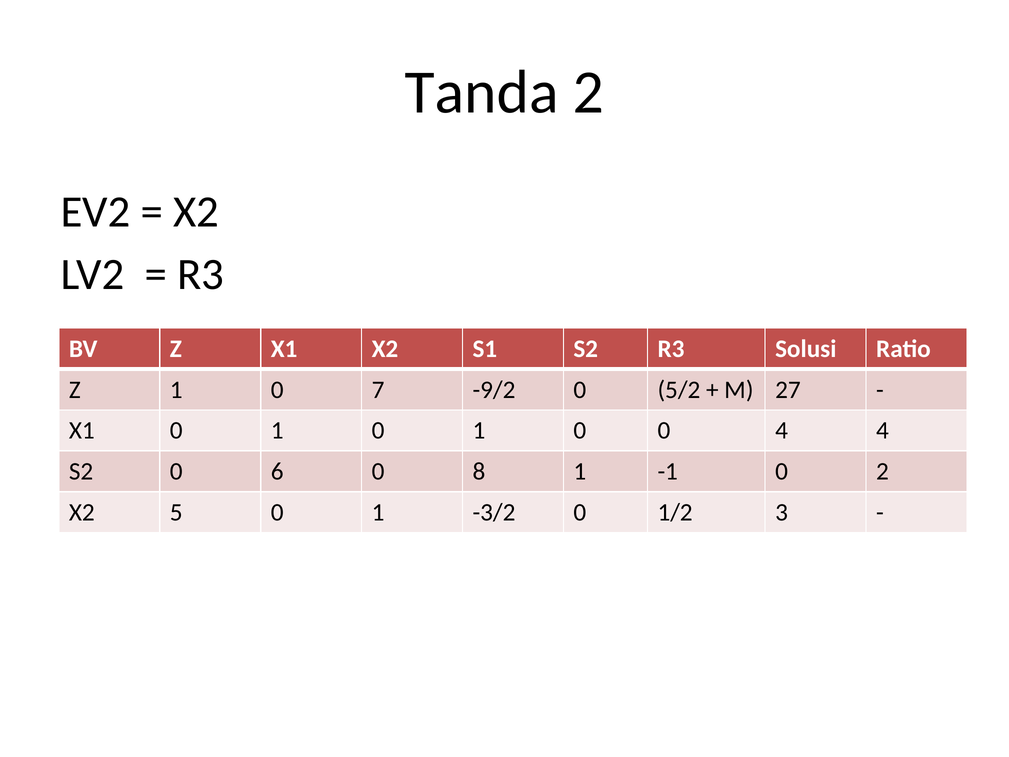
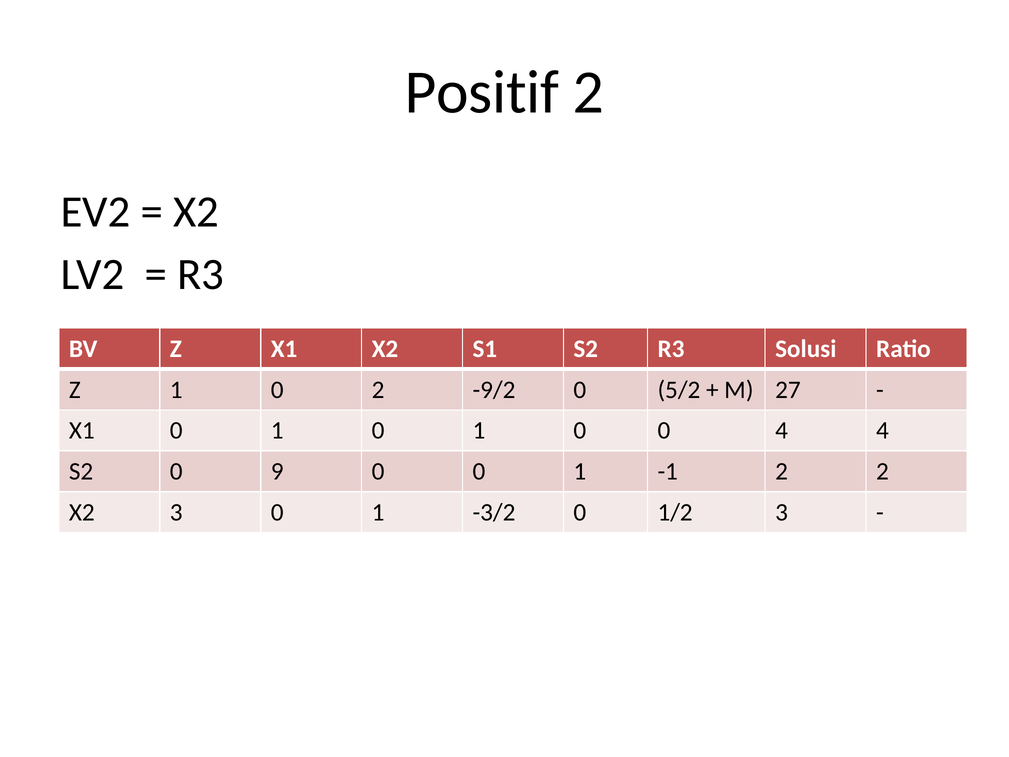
Tanda: Tanda -> Positif
0 7: 7 -> 2
6: 6 -> 9
8 at (479, 471): 8 -> 0
-1 0: 0 -> 2
X2 5: 5 -> 3
